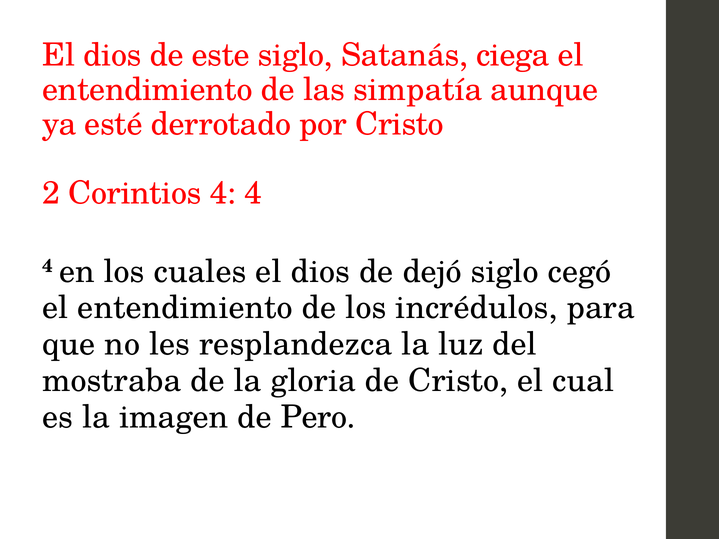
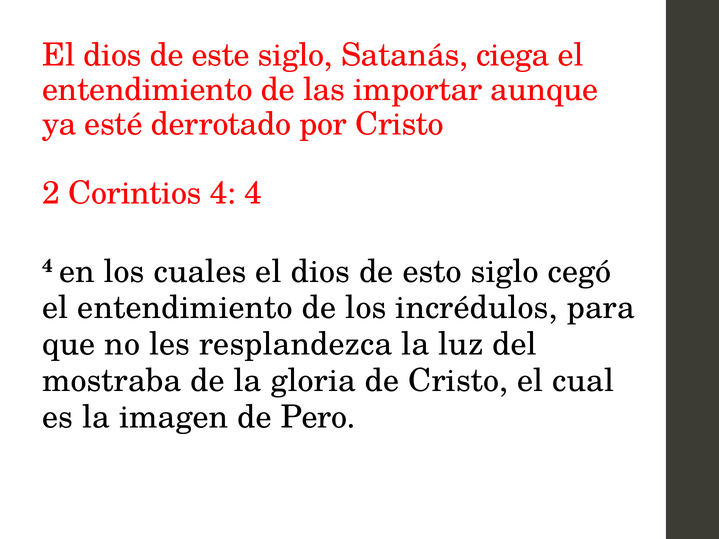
simpatía: simpatía -> importar
dejó: dejó -> esto
